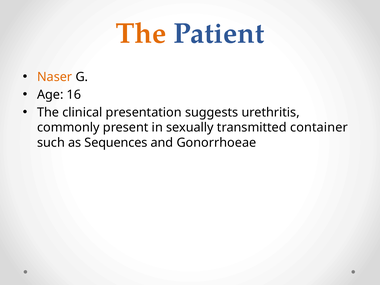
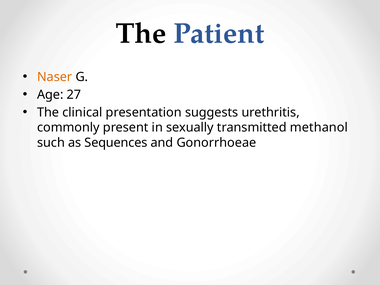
The at (141, 33) colour: orange -> black
16: 16 -> 27
container: container -> methanol
